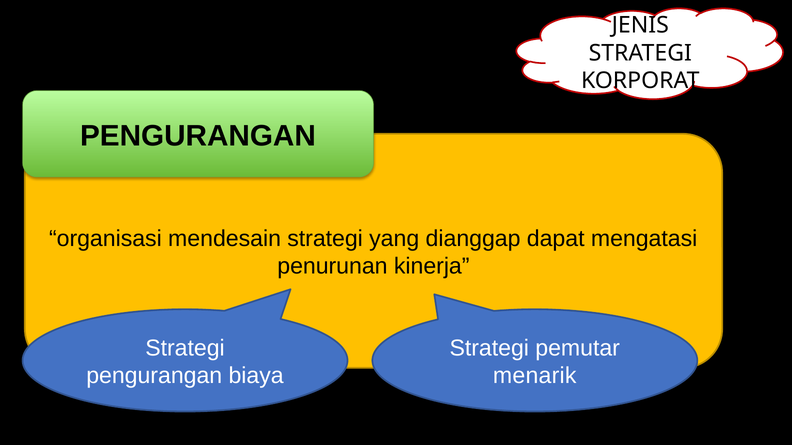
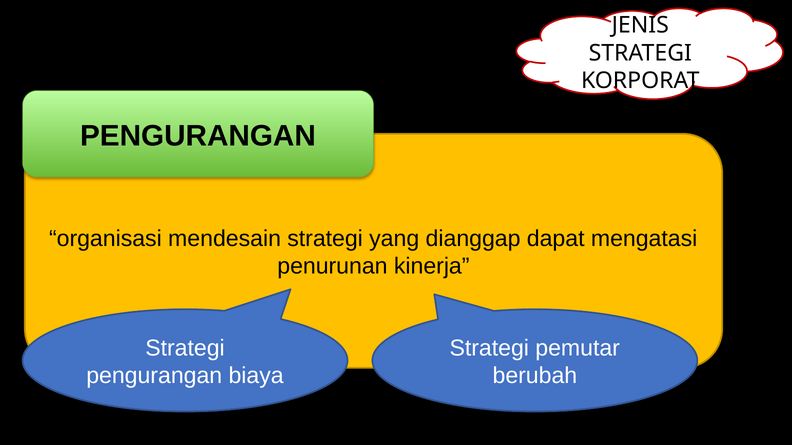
menarik: menarik -> berubah
